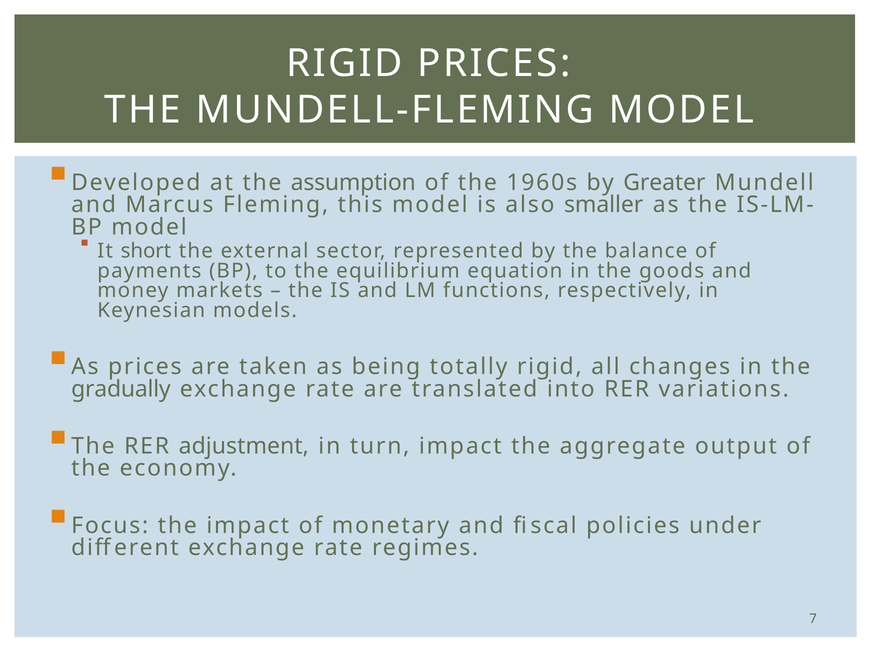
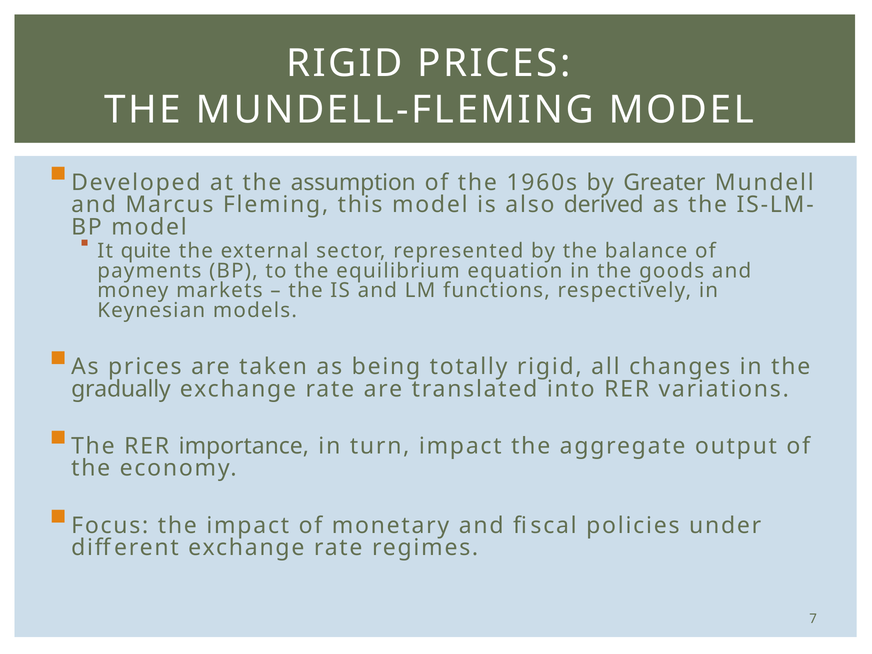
smaller: smaller -> derived
short: short -> quite
adjustment: adjustment -> importance
